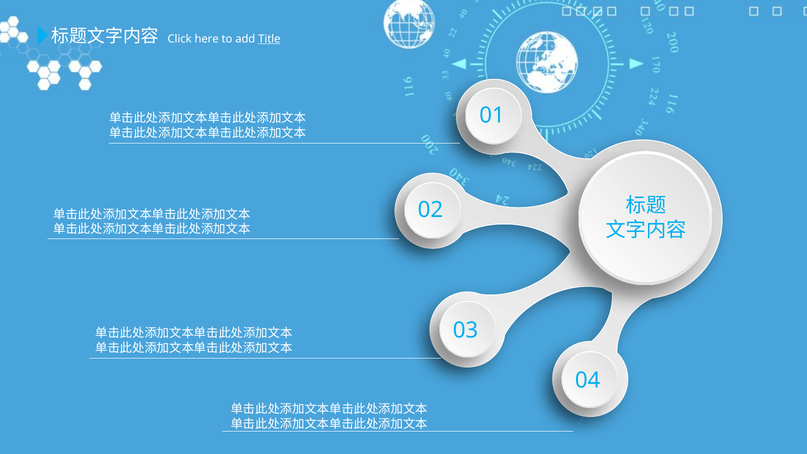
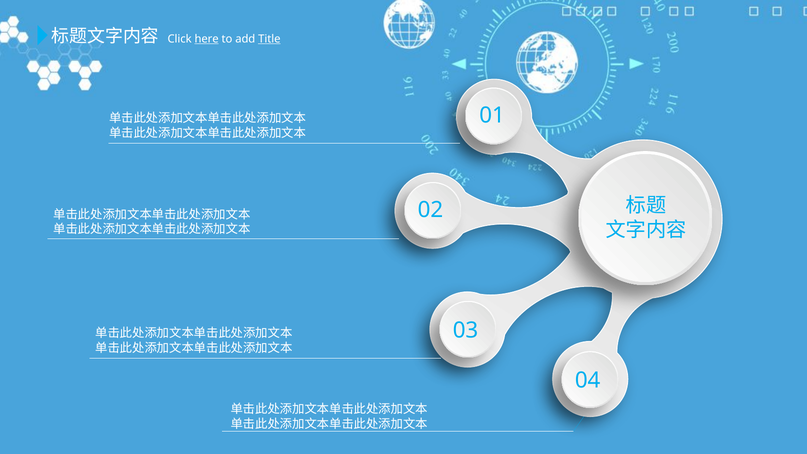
here underline: none -> present
